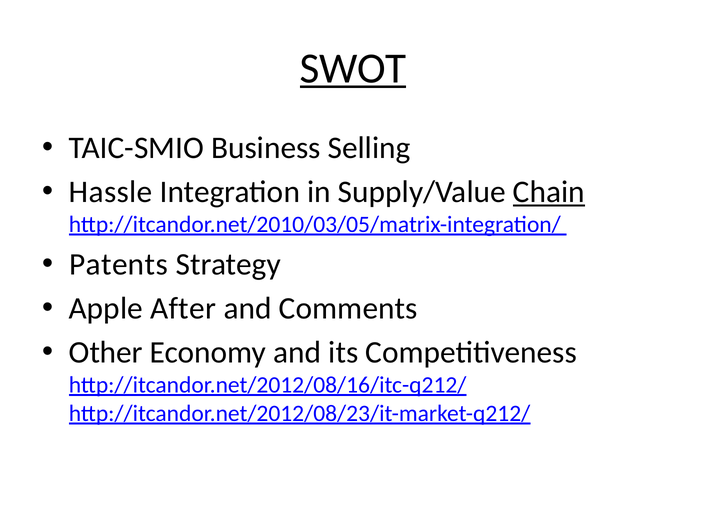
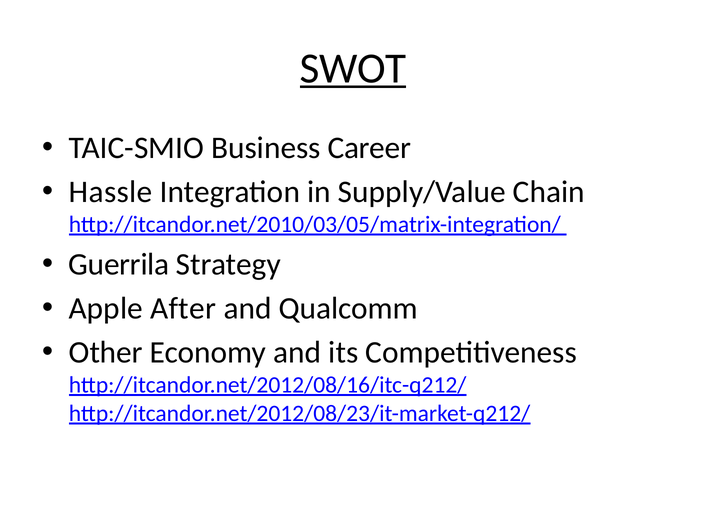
Selling: Selling -> Career
Chain underline: present -> none
Patents: Patents -> Guerrila
Comments: Comments -> Qualcomm
